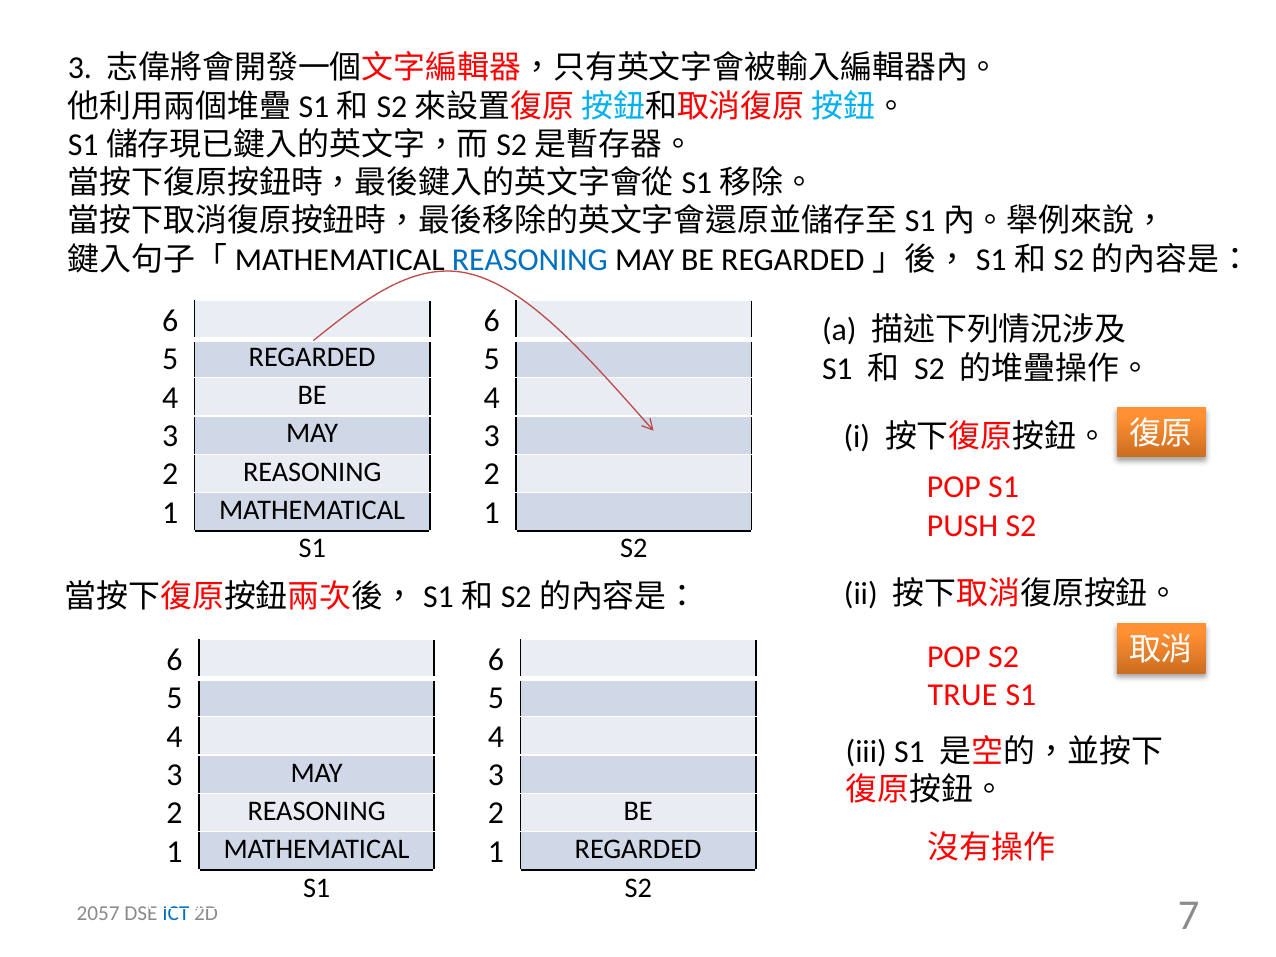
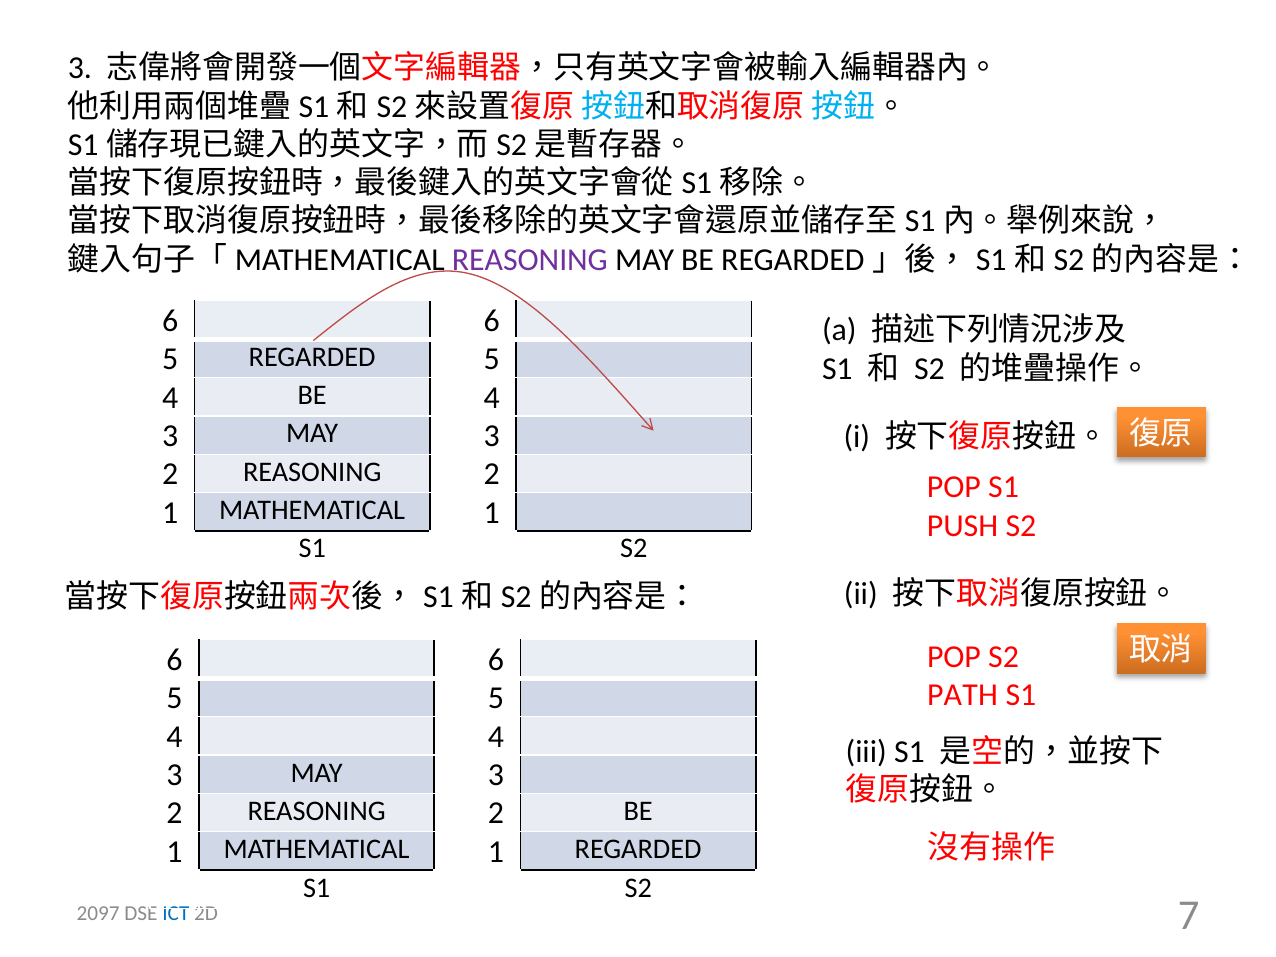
REASONING at (530, 260) colour: blue -> purple
TRUE: TRUE -> PATH
2057: 2057 -> 2097
